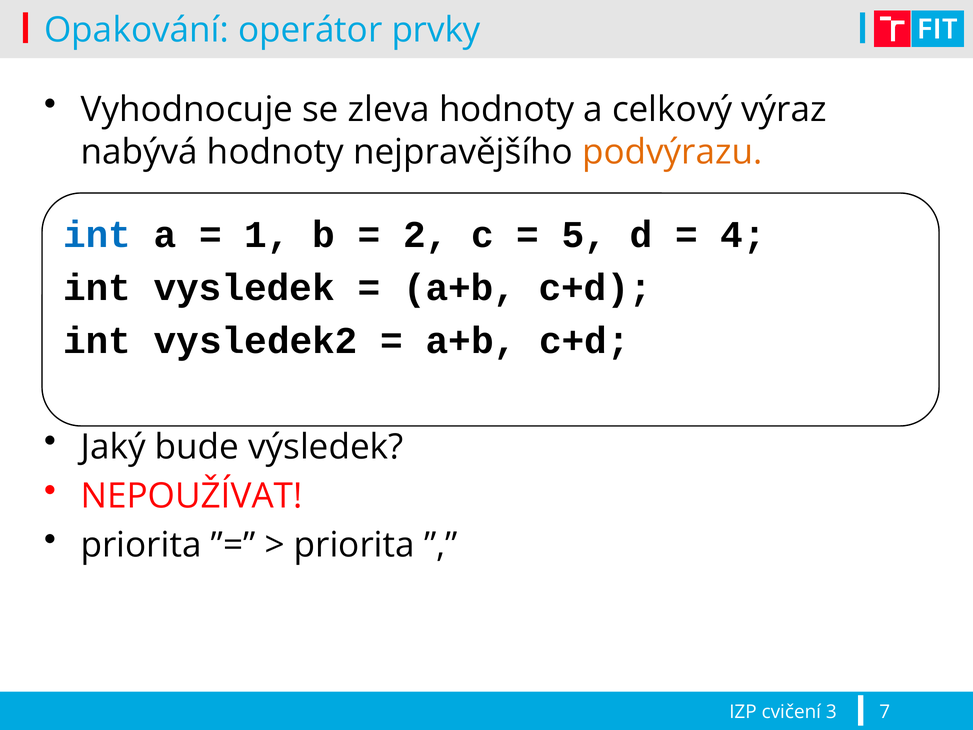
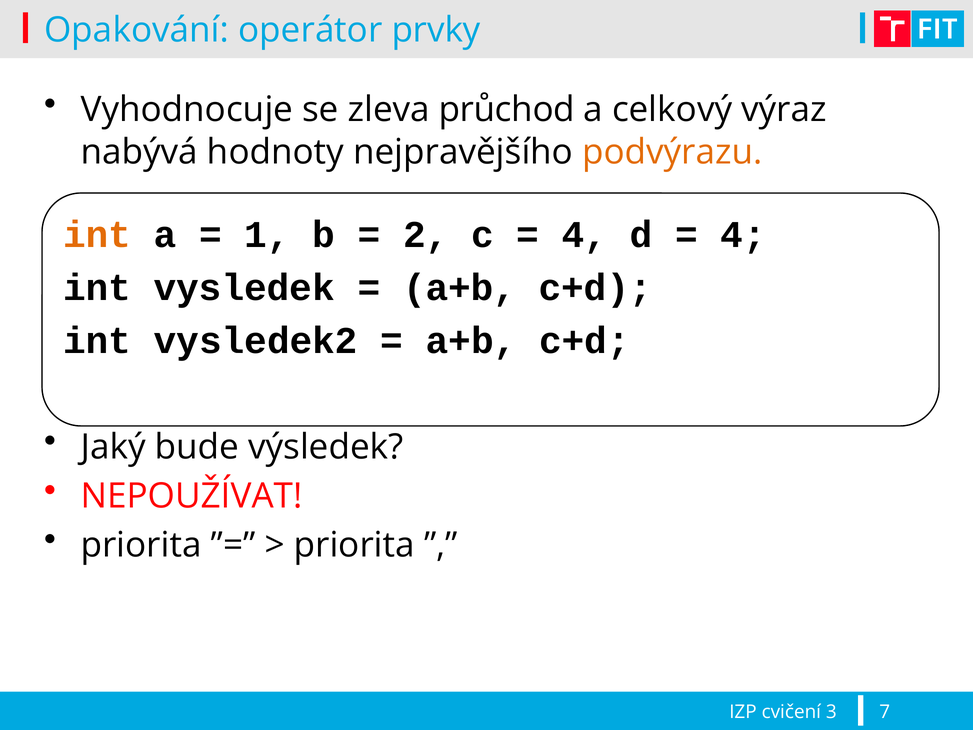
zleva hodnoty: hodnoty -> průchod
int at (97, 235) colour: blue -> orange
5 at (584, 235): 5 -> 4
